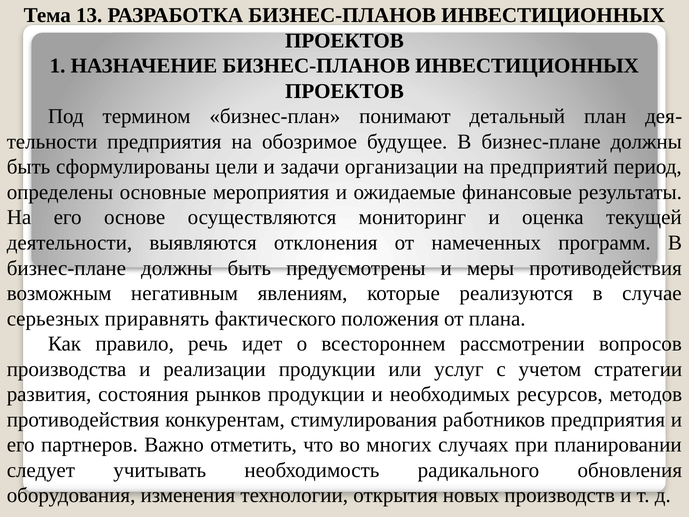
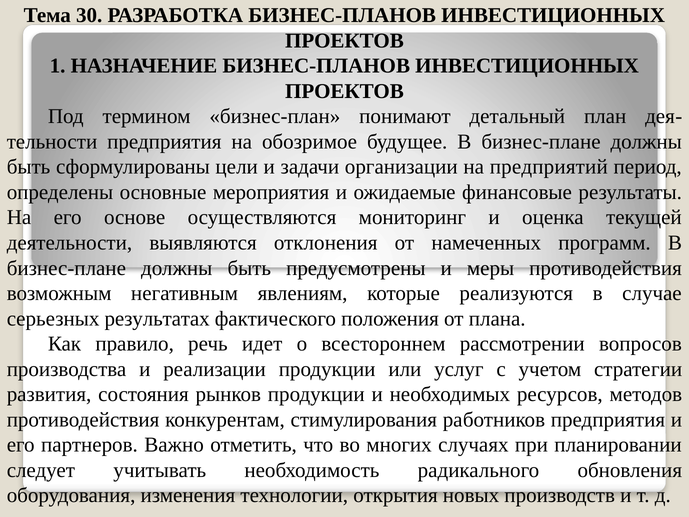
13: 13 -> 30
приравнять: приравнять -> результатах
